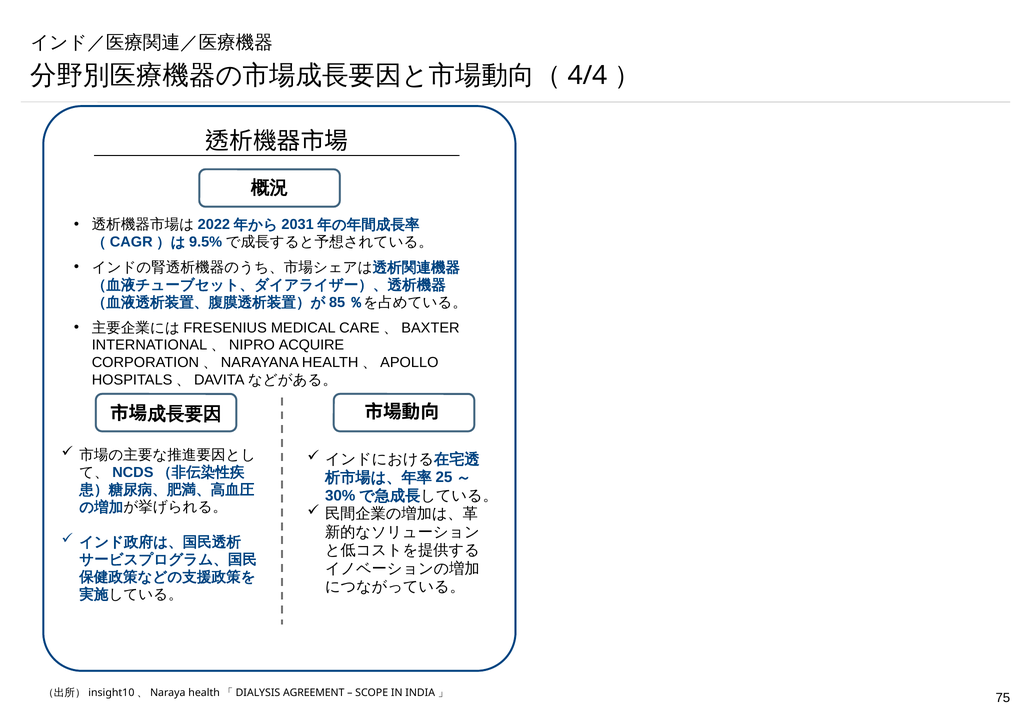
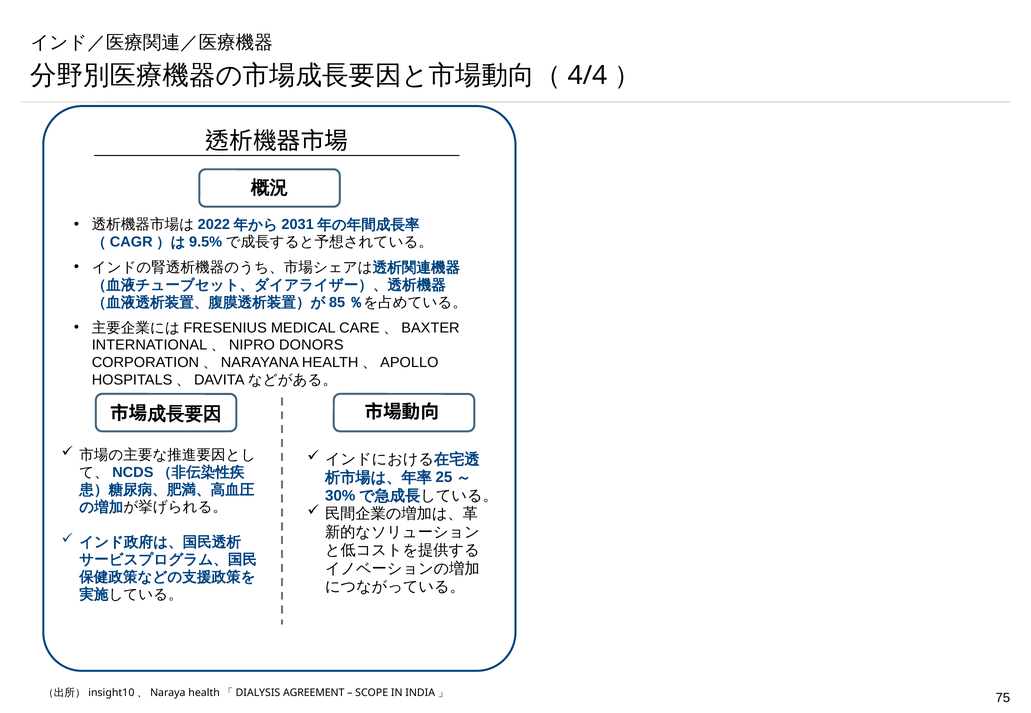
ACQUIRE: ACQUIRE -> DONORS
